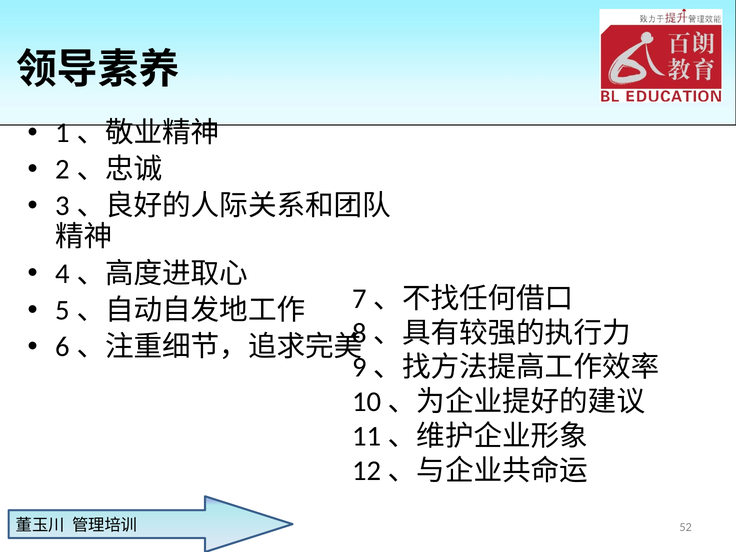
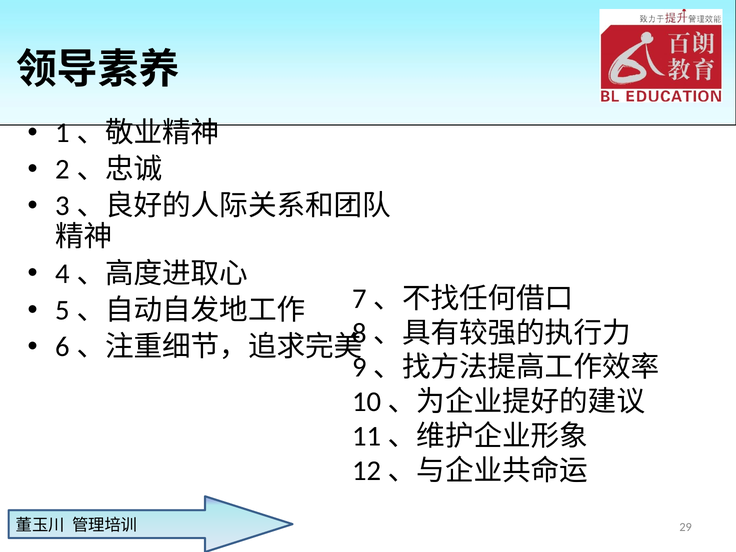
52: 52 -> 29
